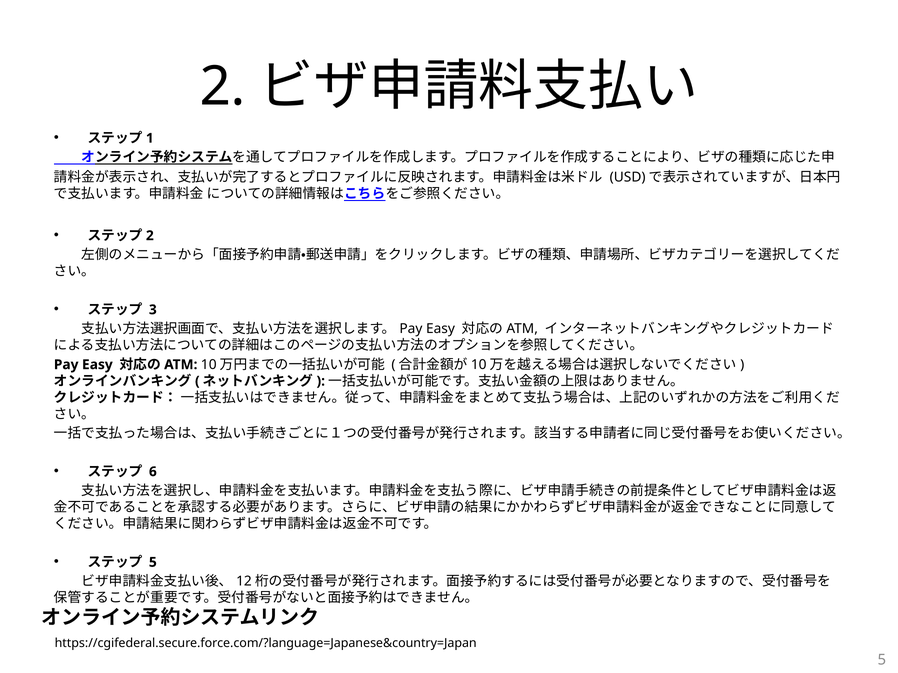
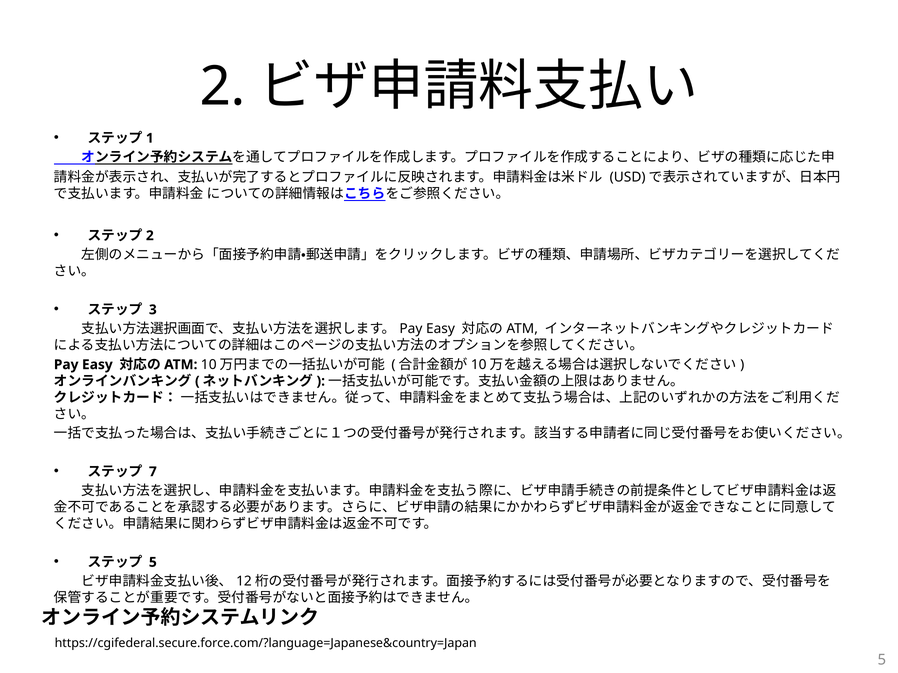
6: 6 -> 7
